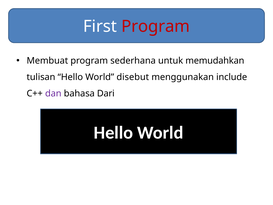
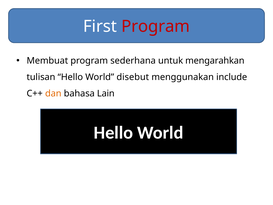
memudahkan: memudahkan -> mengarahkan
dan colour: purple -> orange
Dari: Dari -> Lain
